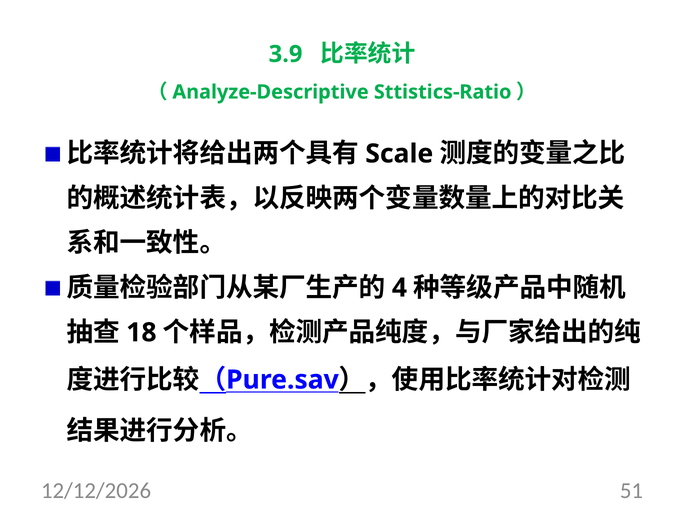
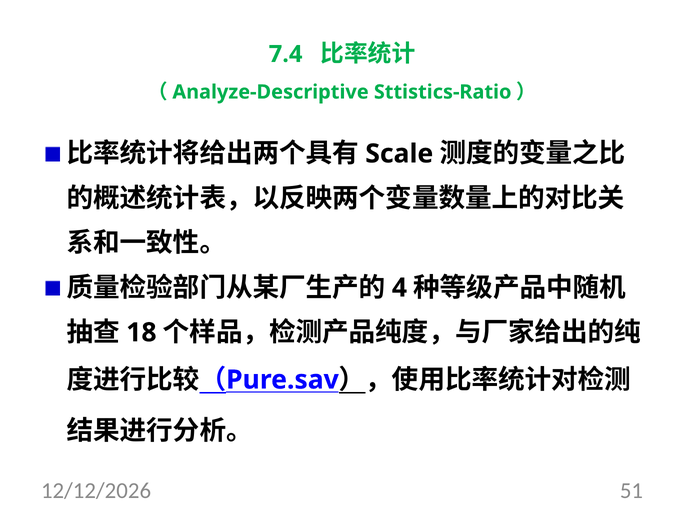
3.9: 3.9 -> 7.4
